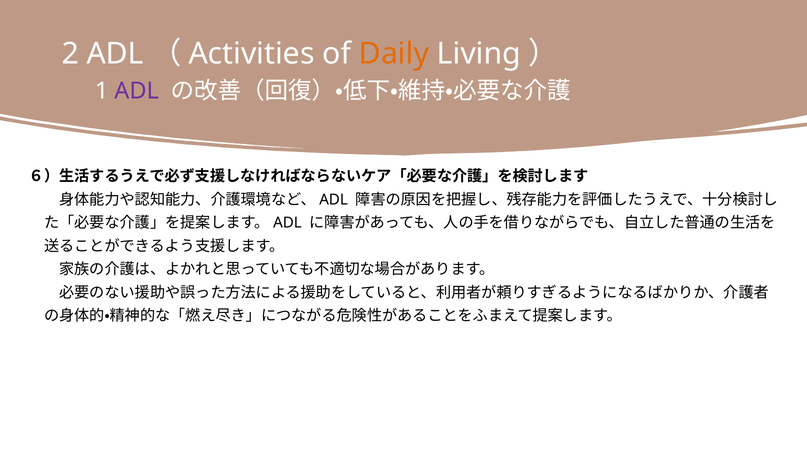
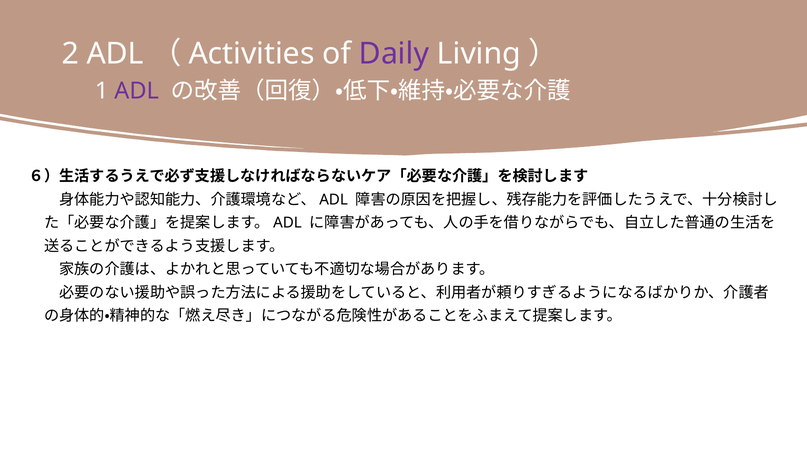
Daily colour: orange -> purple
